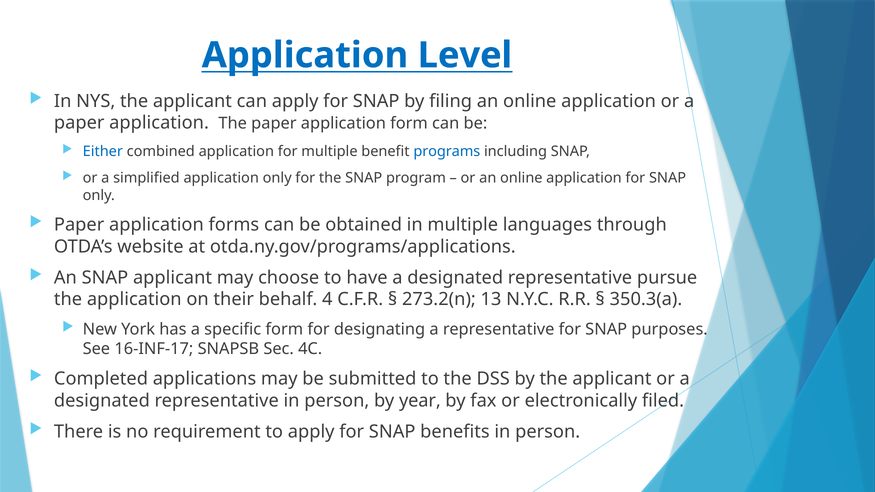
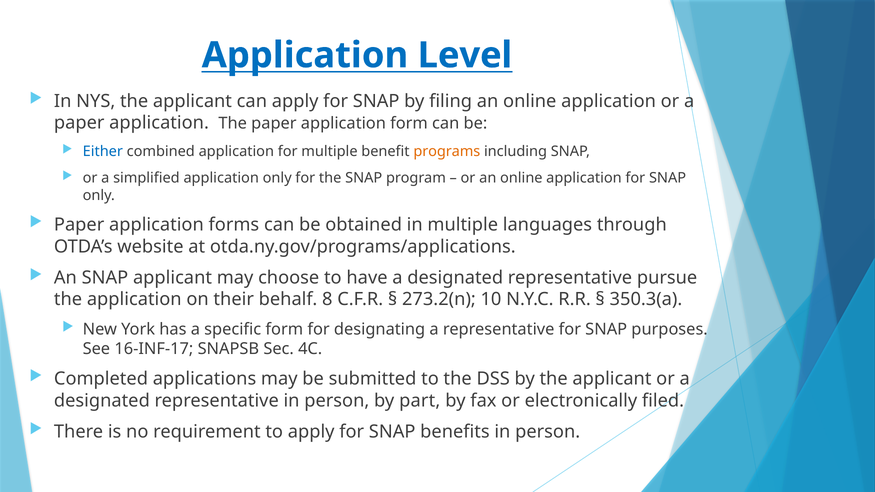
programs colour: blue -> orange
4: 4 -> 8
13: 13 -> 10
year: year -> part
